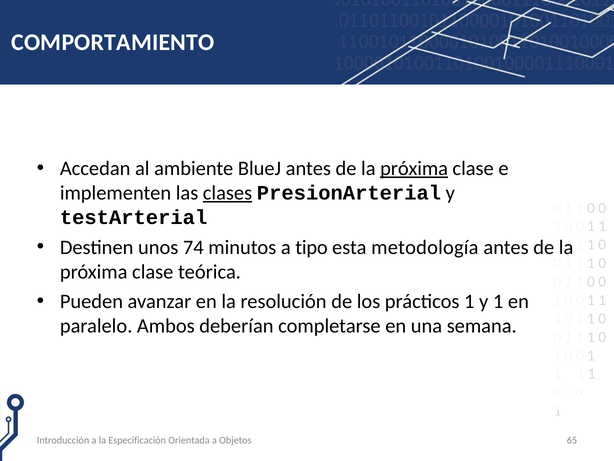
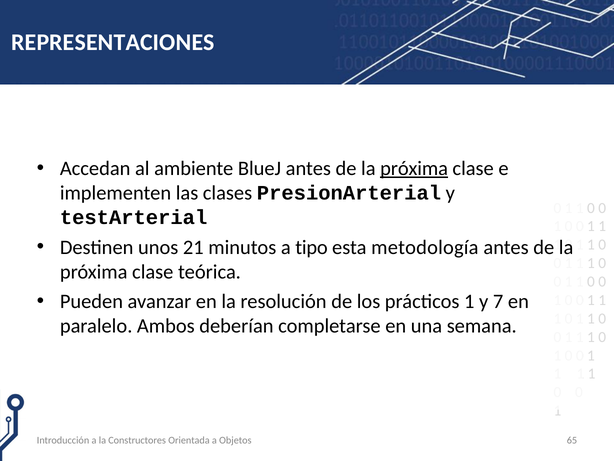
COMPORTAMIENTO: COMPORTAMIENTO -> REPRESENTACIONES
clases underline: present -> none
74: 74 -> 21
y 1: 1 -> 7
Especificación: Especificación -> Constructores
